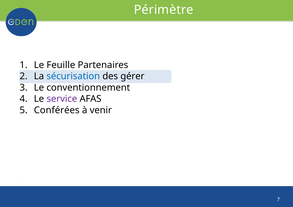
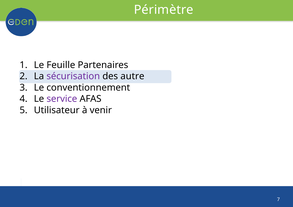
sécurisation colour: blue -> purple
gérer: gérer -> autre
Conférées: Conférées -> Utilisateur
